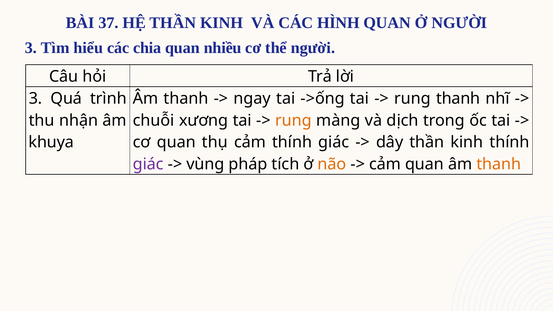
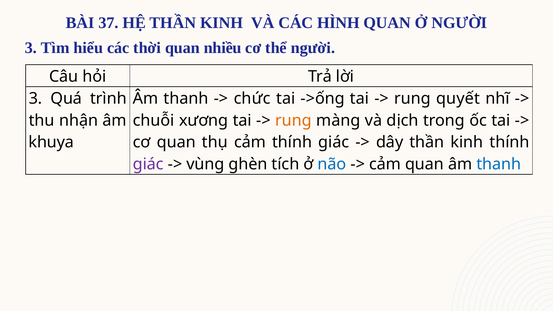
chia: chia -> thời
ngay: ngay -> chức
rung thanh: thanh -> quyết
pháp: pháp -> ghèn
não colour: orange -> blue
thanh at (499, 164) colour: orange -> blue
